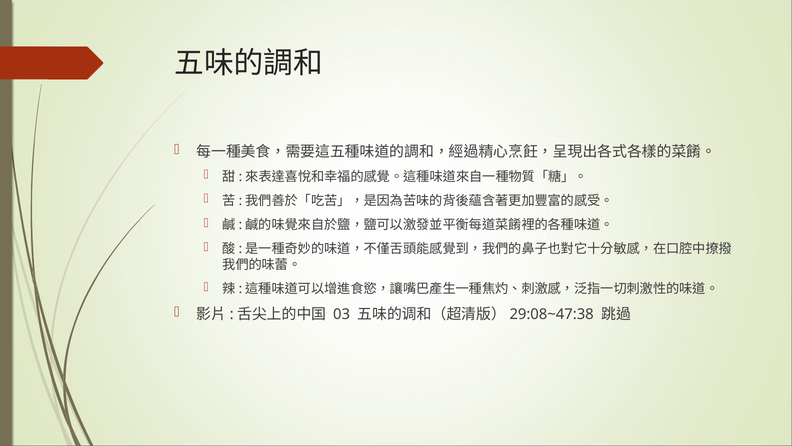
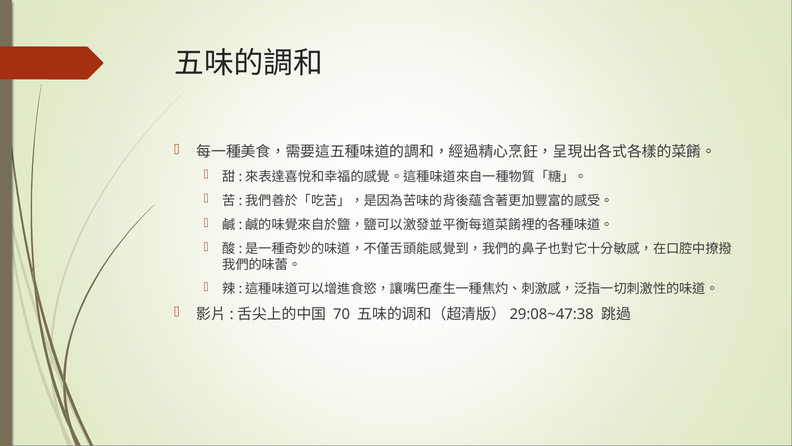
03: 03 -> 70
